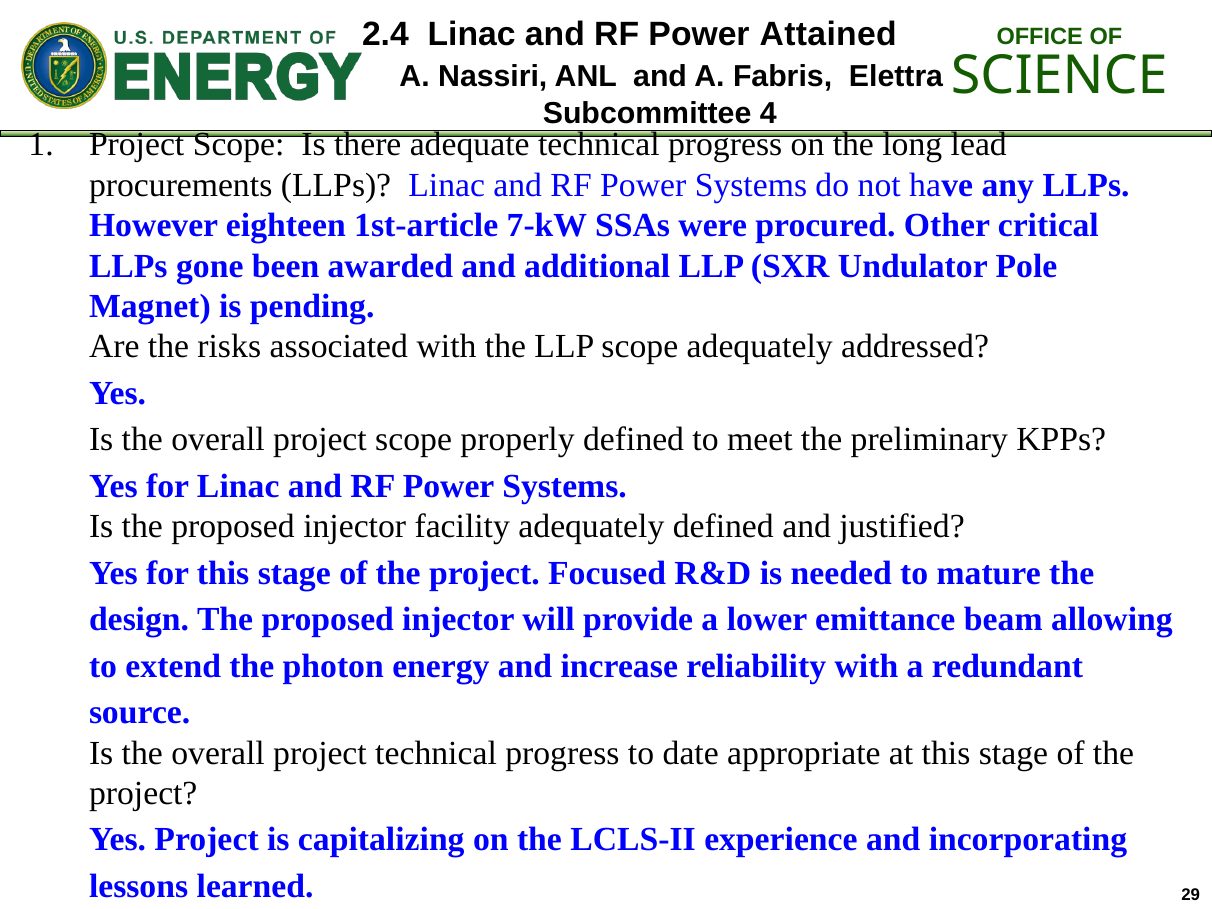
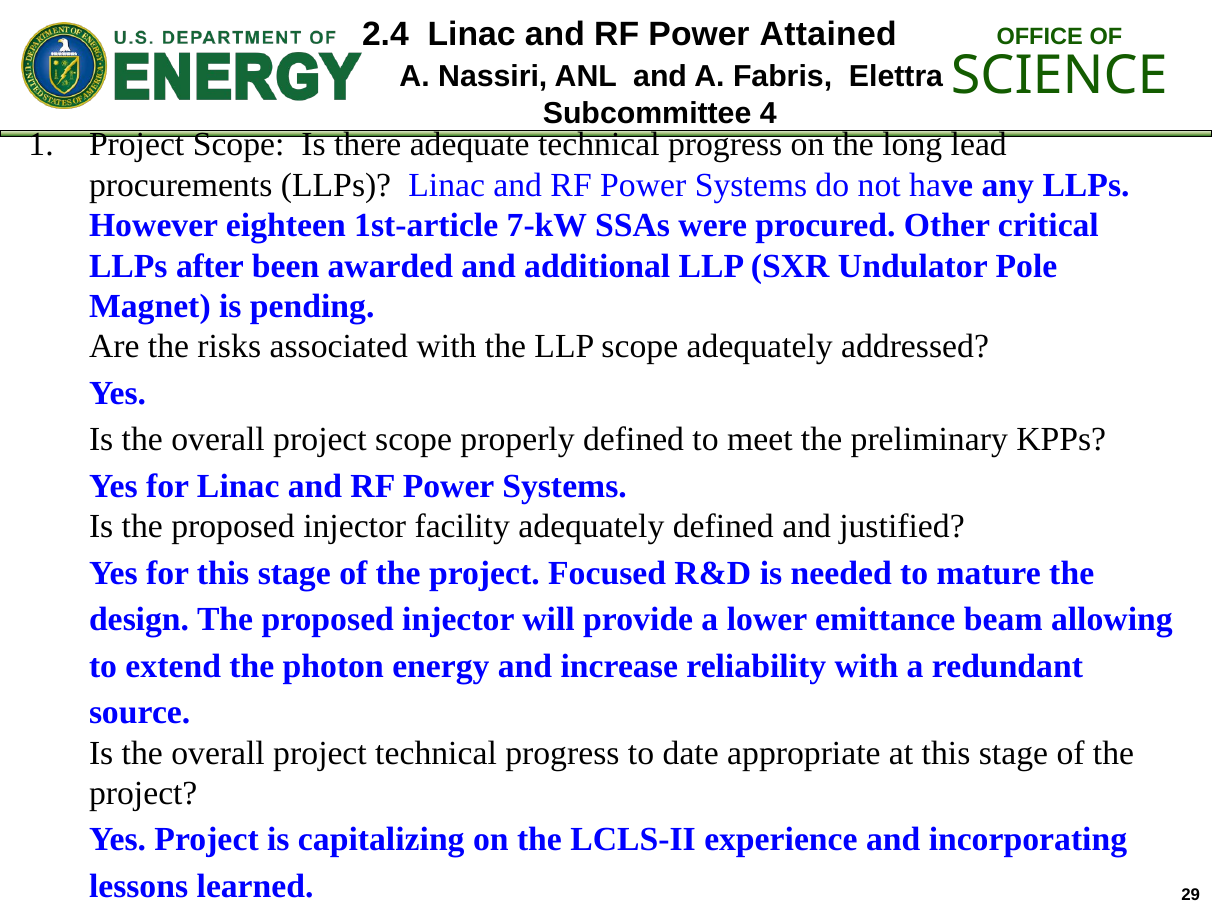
gone: gone -> after
